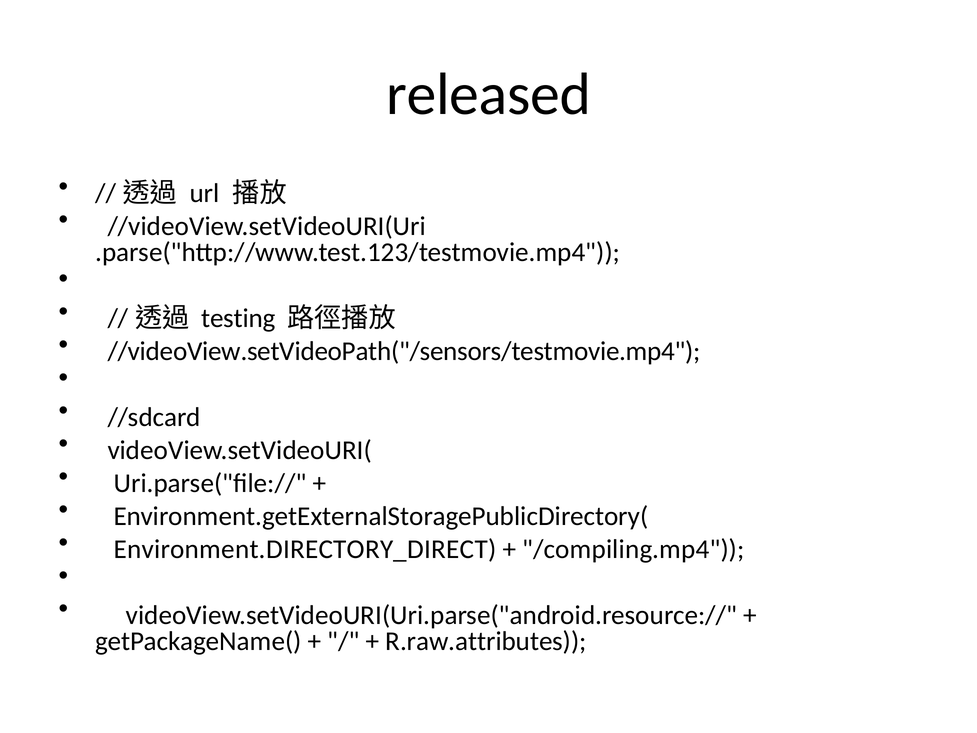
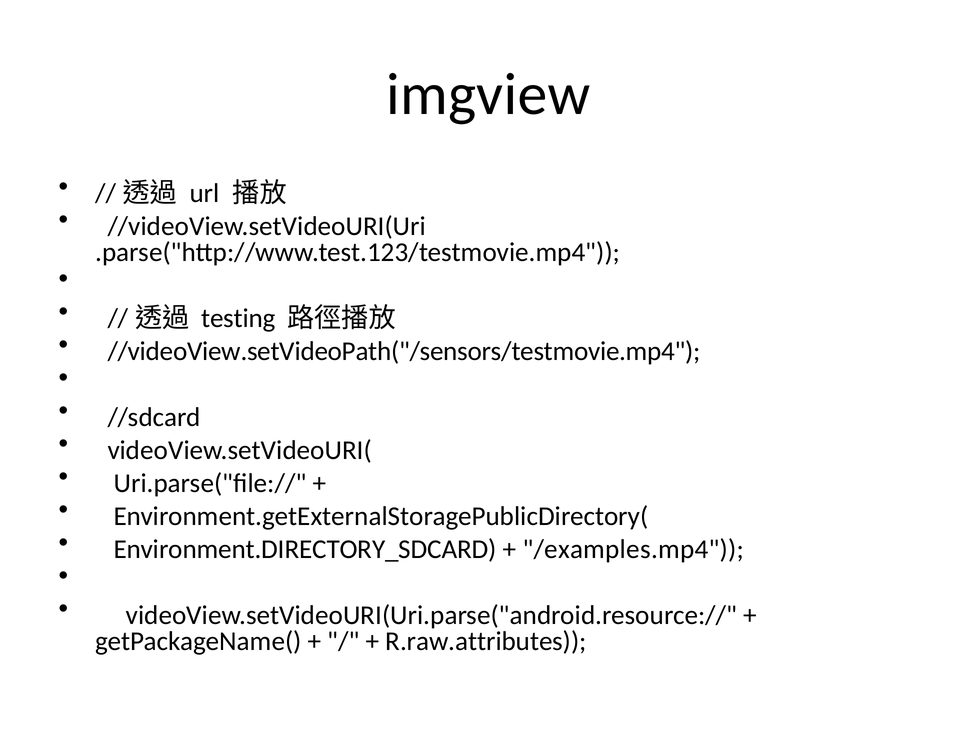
released: released -> imgview
Environment.DIRECTORY_DIRECT: Environment.DIRECTORY_DIRECT -> Environment.DIRECTORY_SDCARD
/compiling.mp4: /compiling.mp4 -> /examples.mp4
